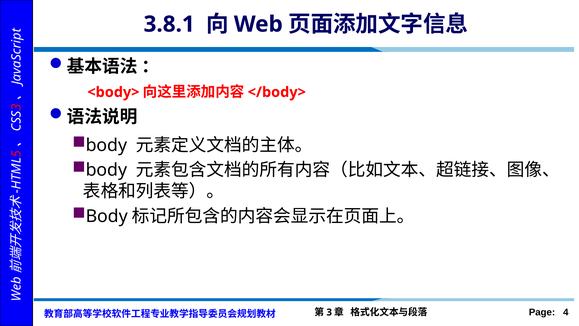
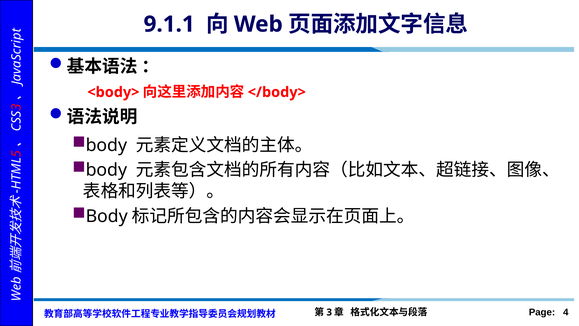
3.8.1: 3.8.1 -> 9.1.1
